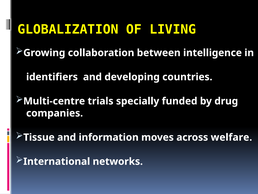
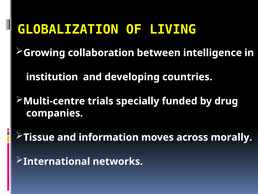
identifiers: identifiers -> institution
welfare: welfare -> morally
